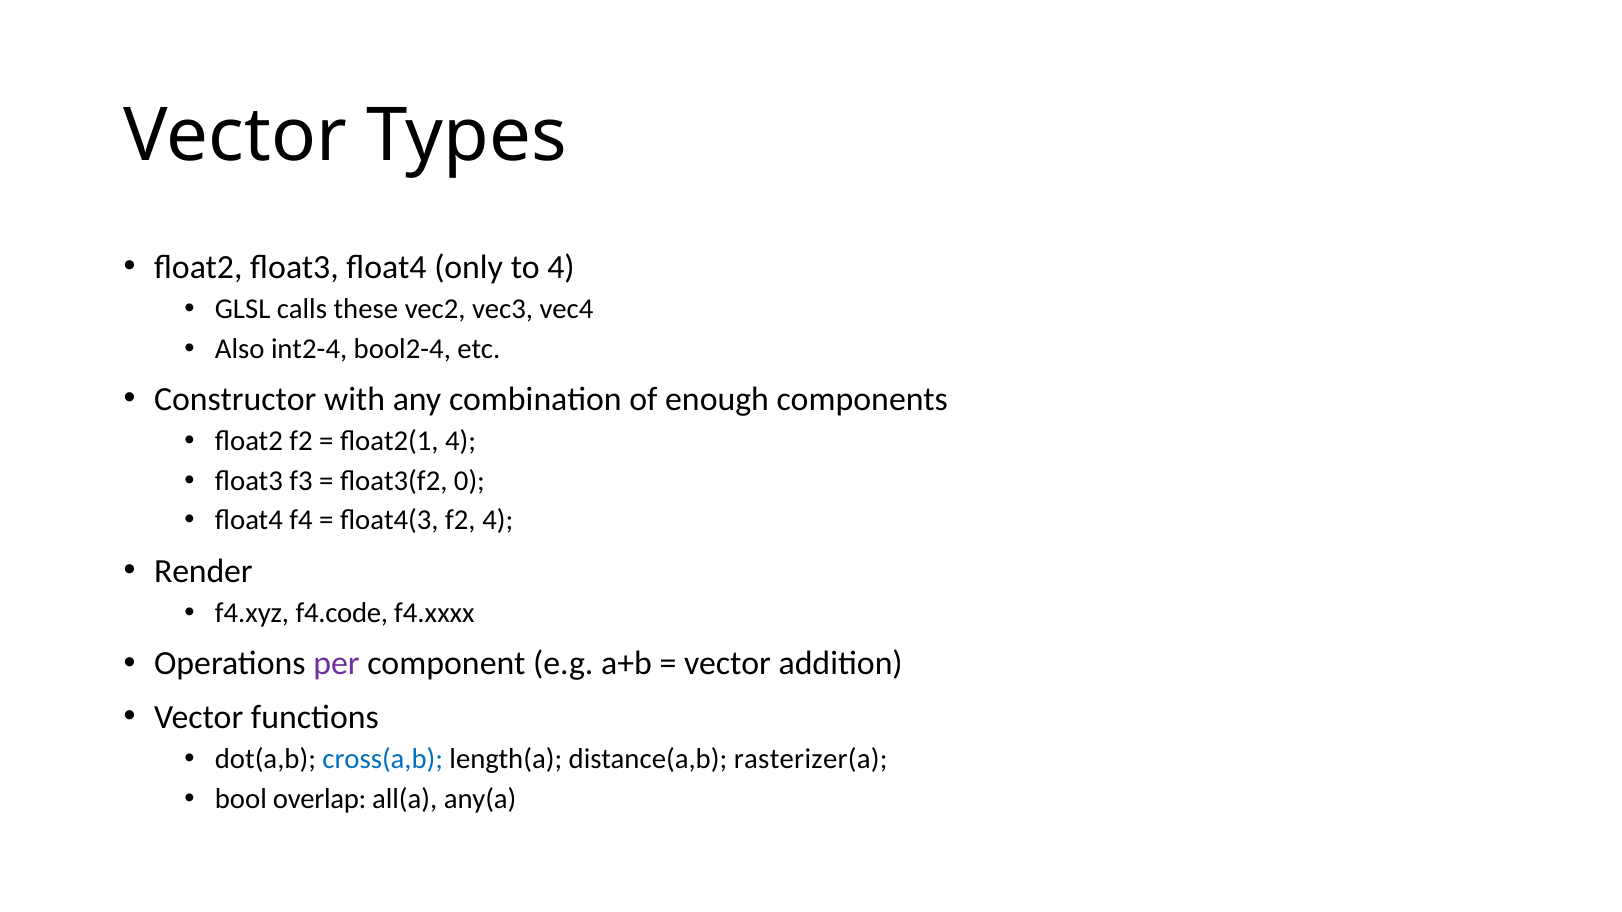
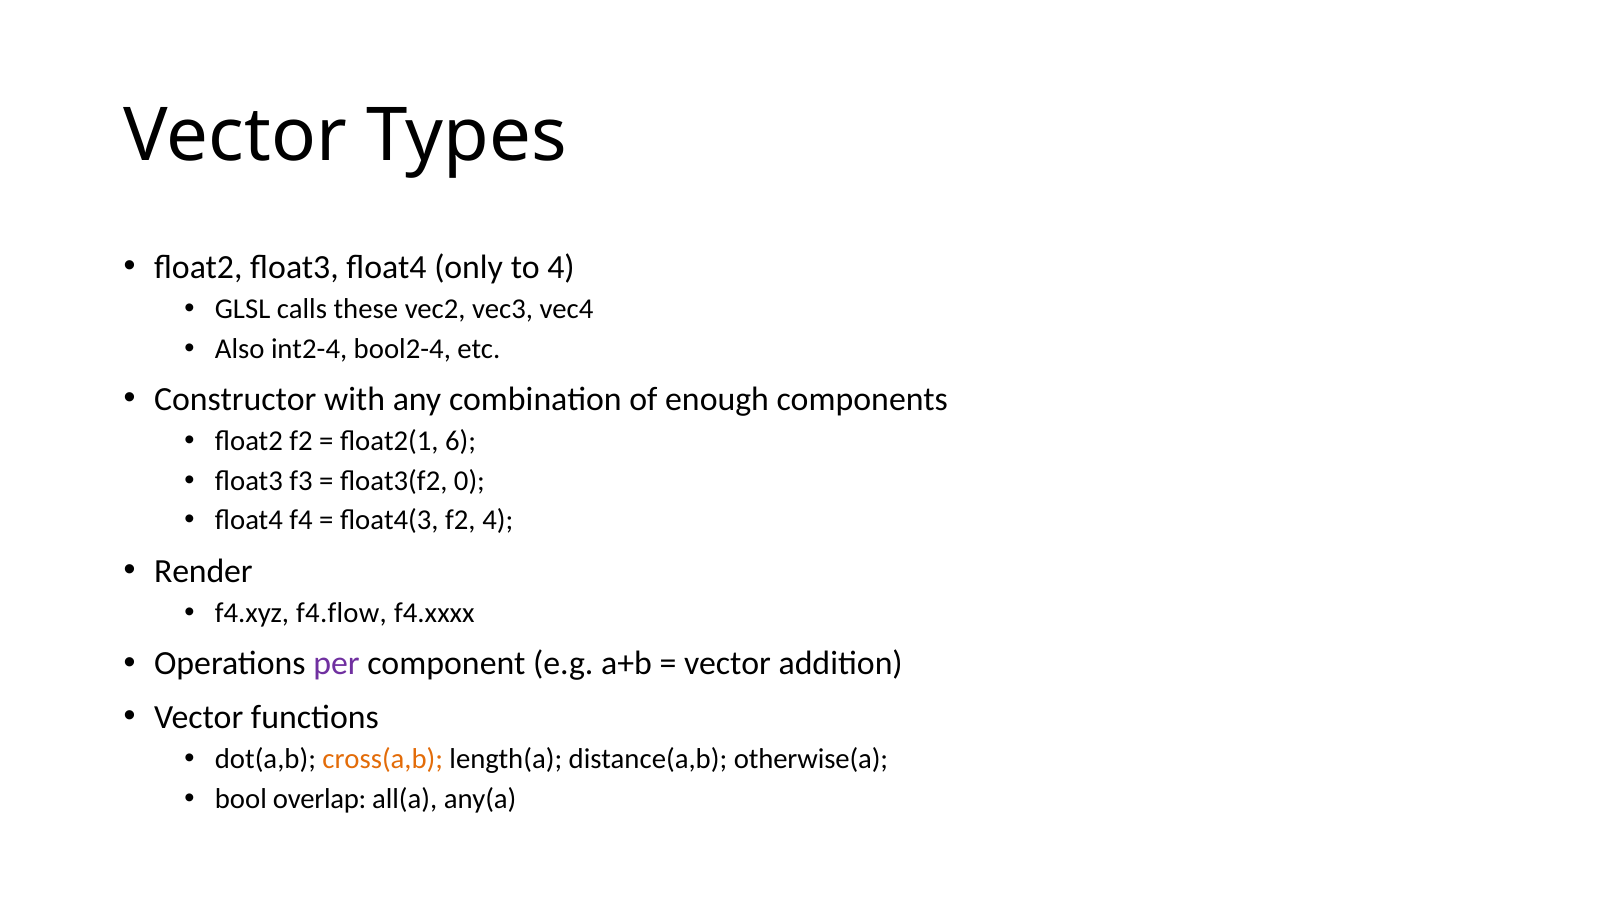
float2(1 4: 4 -> 6
f4.code: f4.code -> f4.flow
cross(a,b colour: blue -> orange
rasterizer(a: rasterizer(a -> otherwise(a
